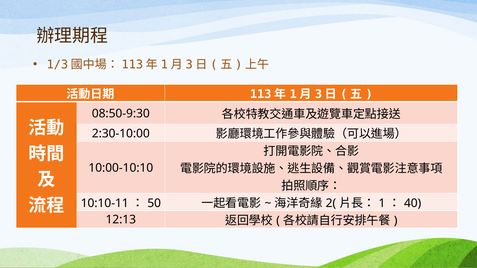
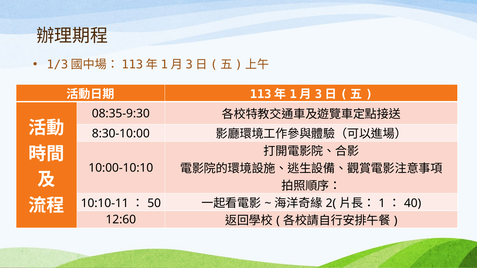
08:50-9:30: 08:50-9:30 -> 08:35-9:30
2:30-10:00: 2:30-10:00 -> 8:30-10:00
12:13: 12:13 -> 12:60
